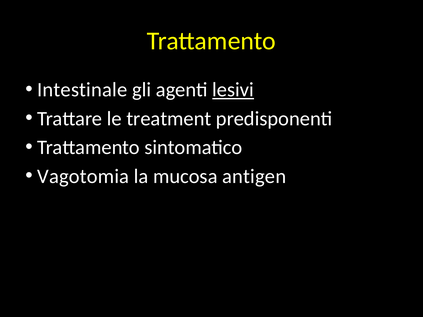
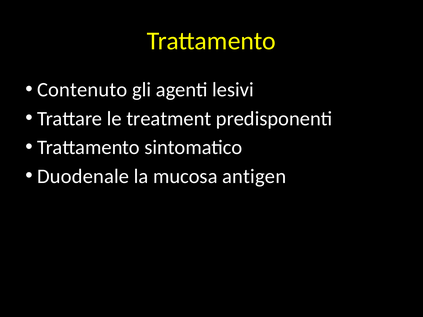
Intestinale: Intestinale -> Contenuto
lesivi underline: present -> none
Vagotomia: Vagotomia -> Duodenale
